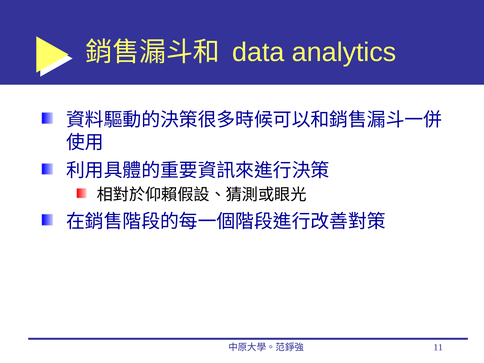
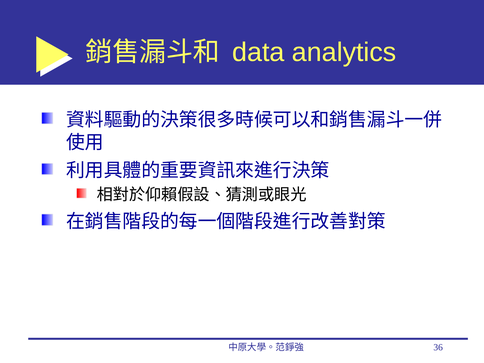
11: 11 -> 36
